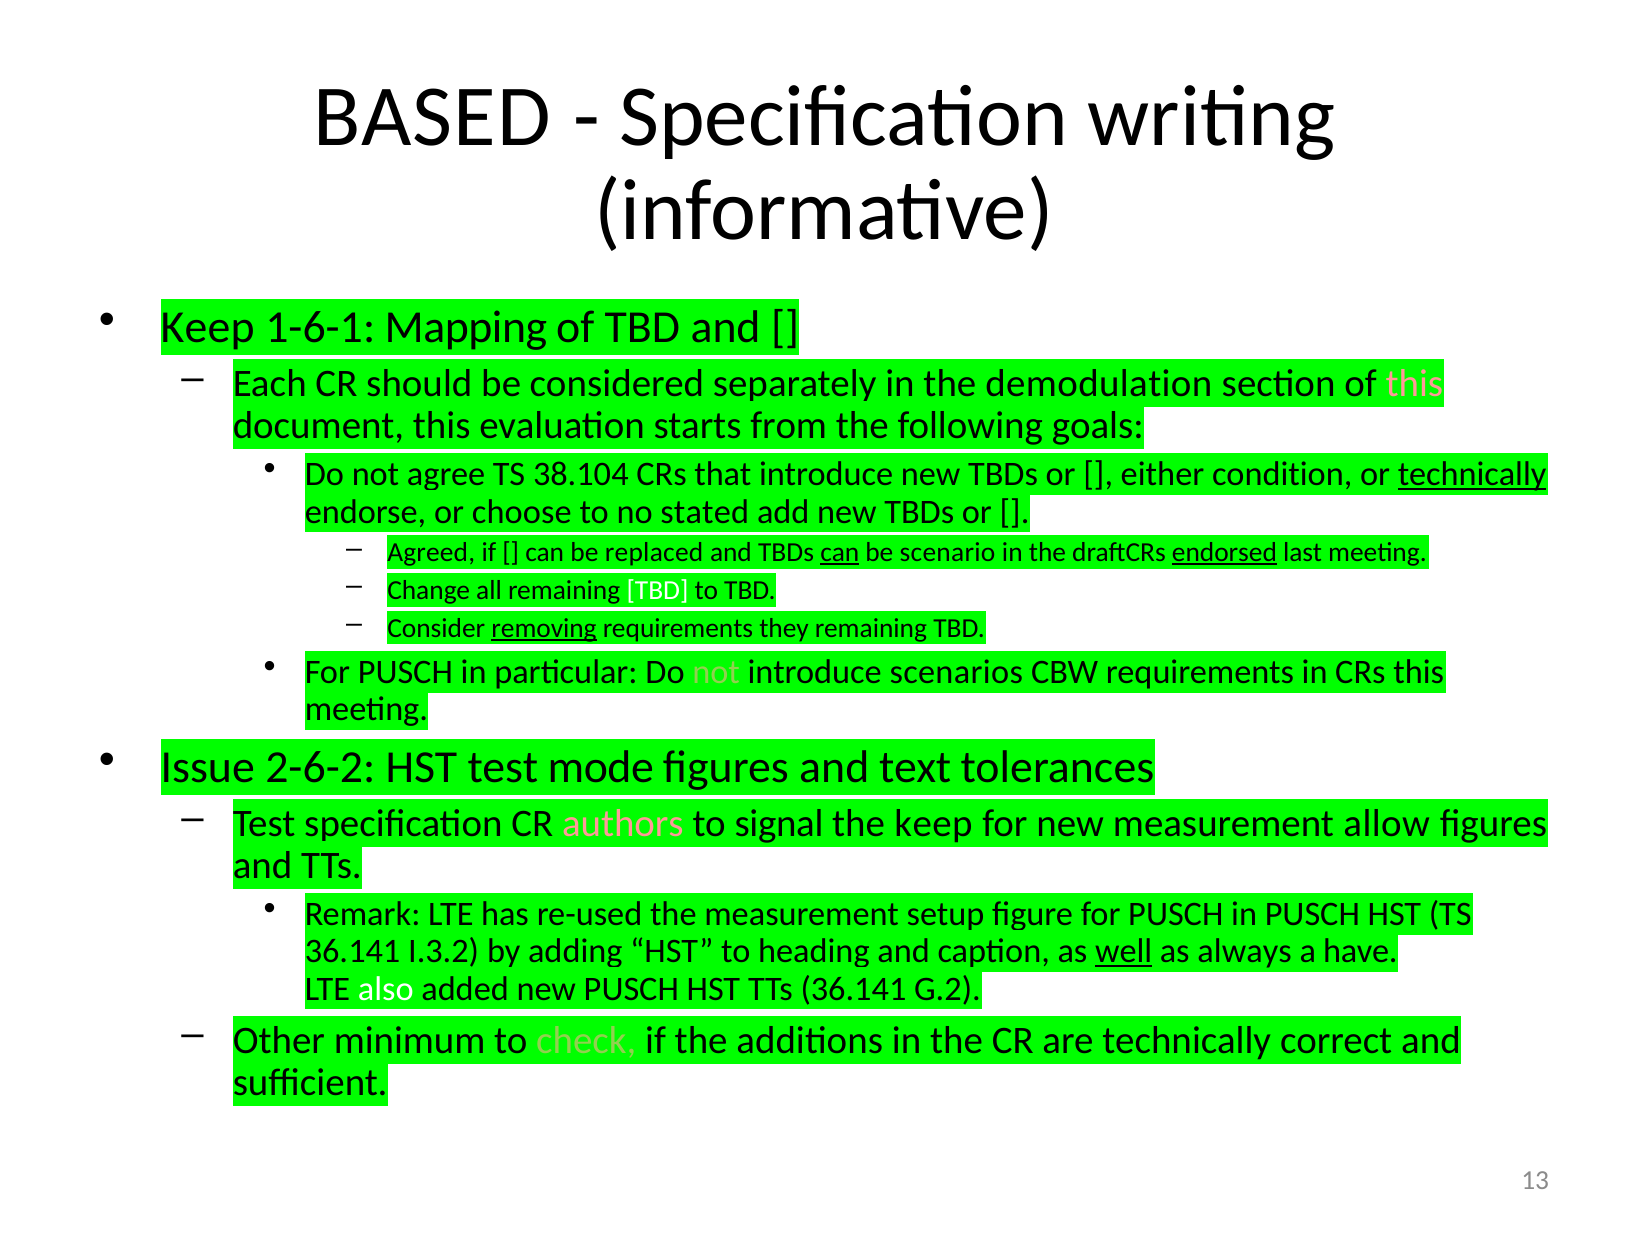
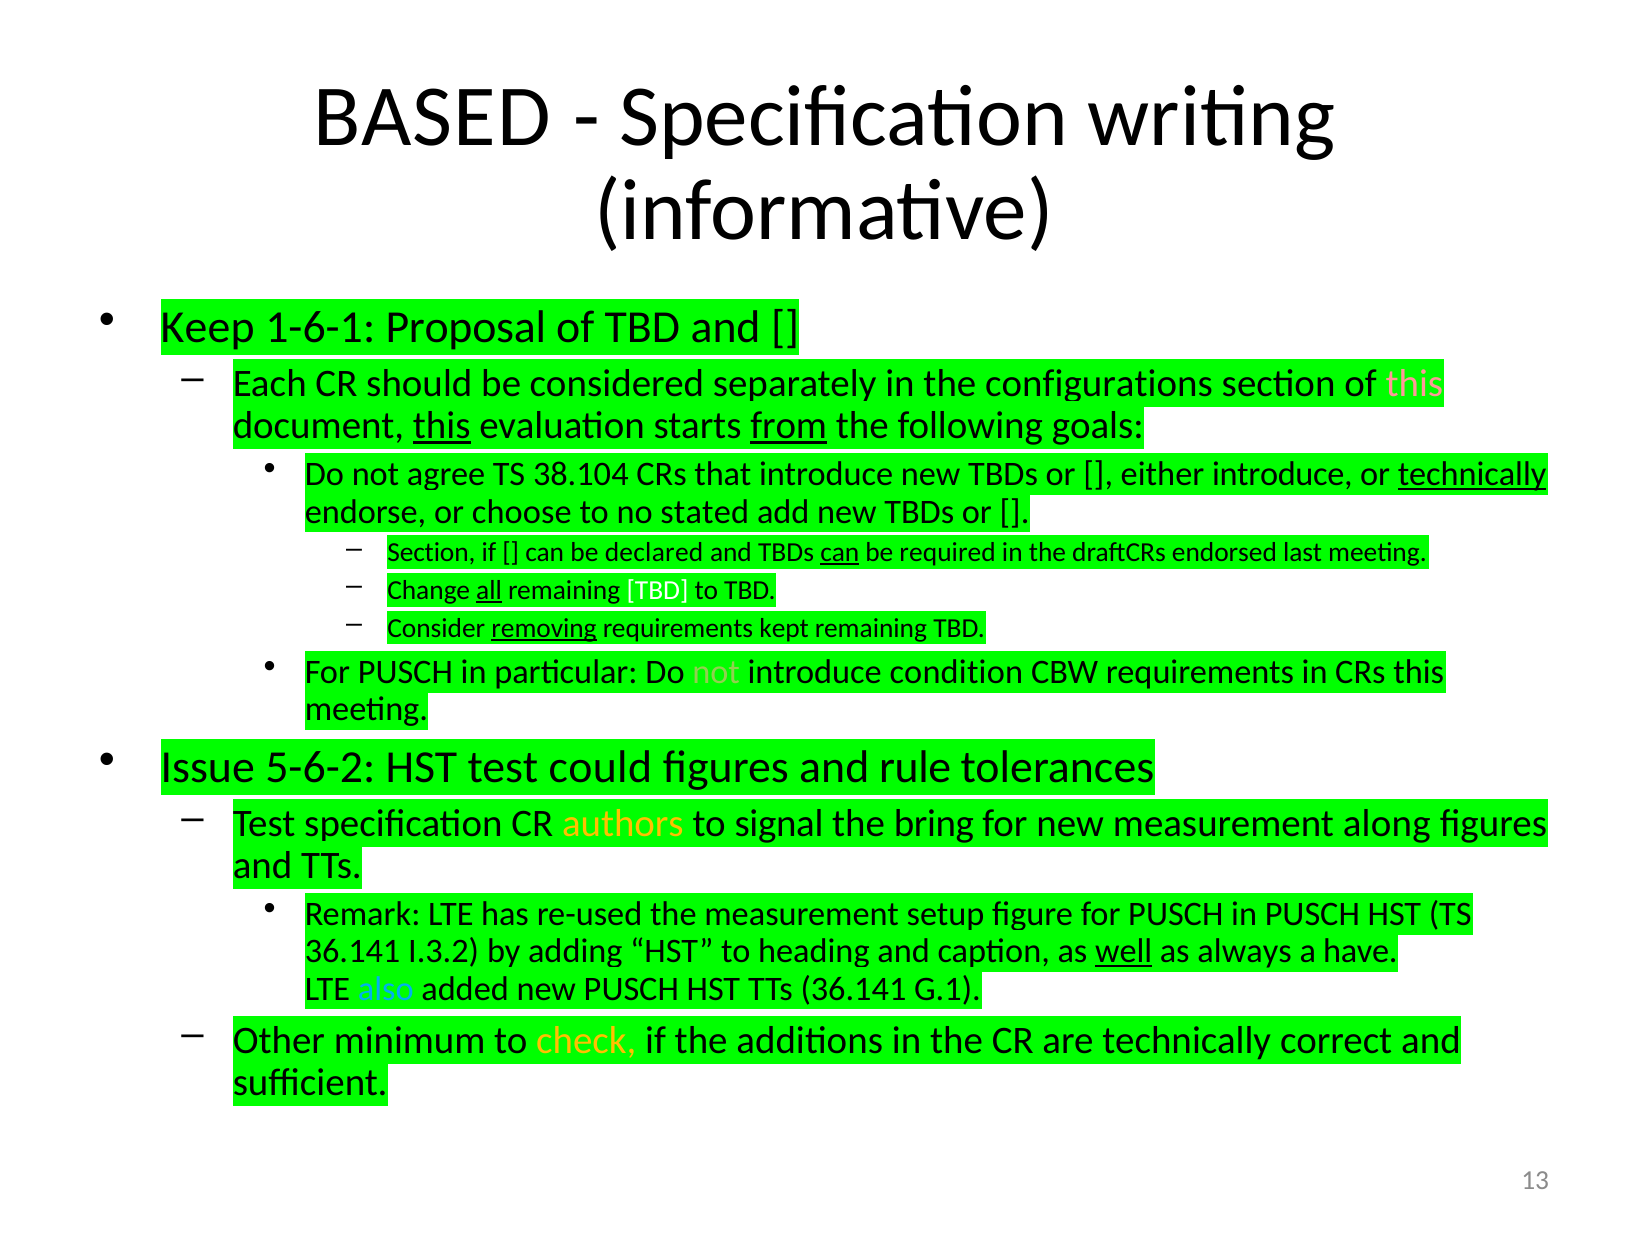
Mapping: Mapping -> Proposal
demodulation: demodulation -> configurations
this at (442, 426) underline: none -> present
from underline: none -> present
either condition: condition -> introduce
Agreed at (431, 552): Agreed -> Section
replaced: replaced -> declared
scenario: scenario -> required
endorsed underline: present -> none
all underline: none -> present
they: they -> kept
scenarios: scenarios -> condition
2-6-2: 2-6-2 -> 5-6-2
mode: mode -> could
text: text -> rule
authors colour: pink -> yellow
the keep: keep -> bring
allow: allow -> along
also colour: white -> light blue
G.2: G.2 -> G.1
check colour: light green -> yellow
